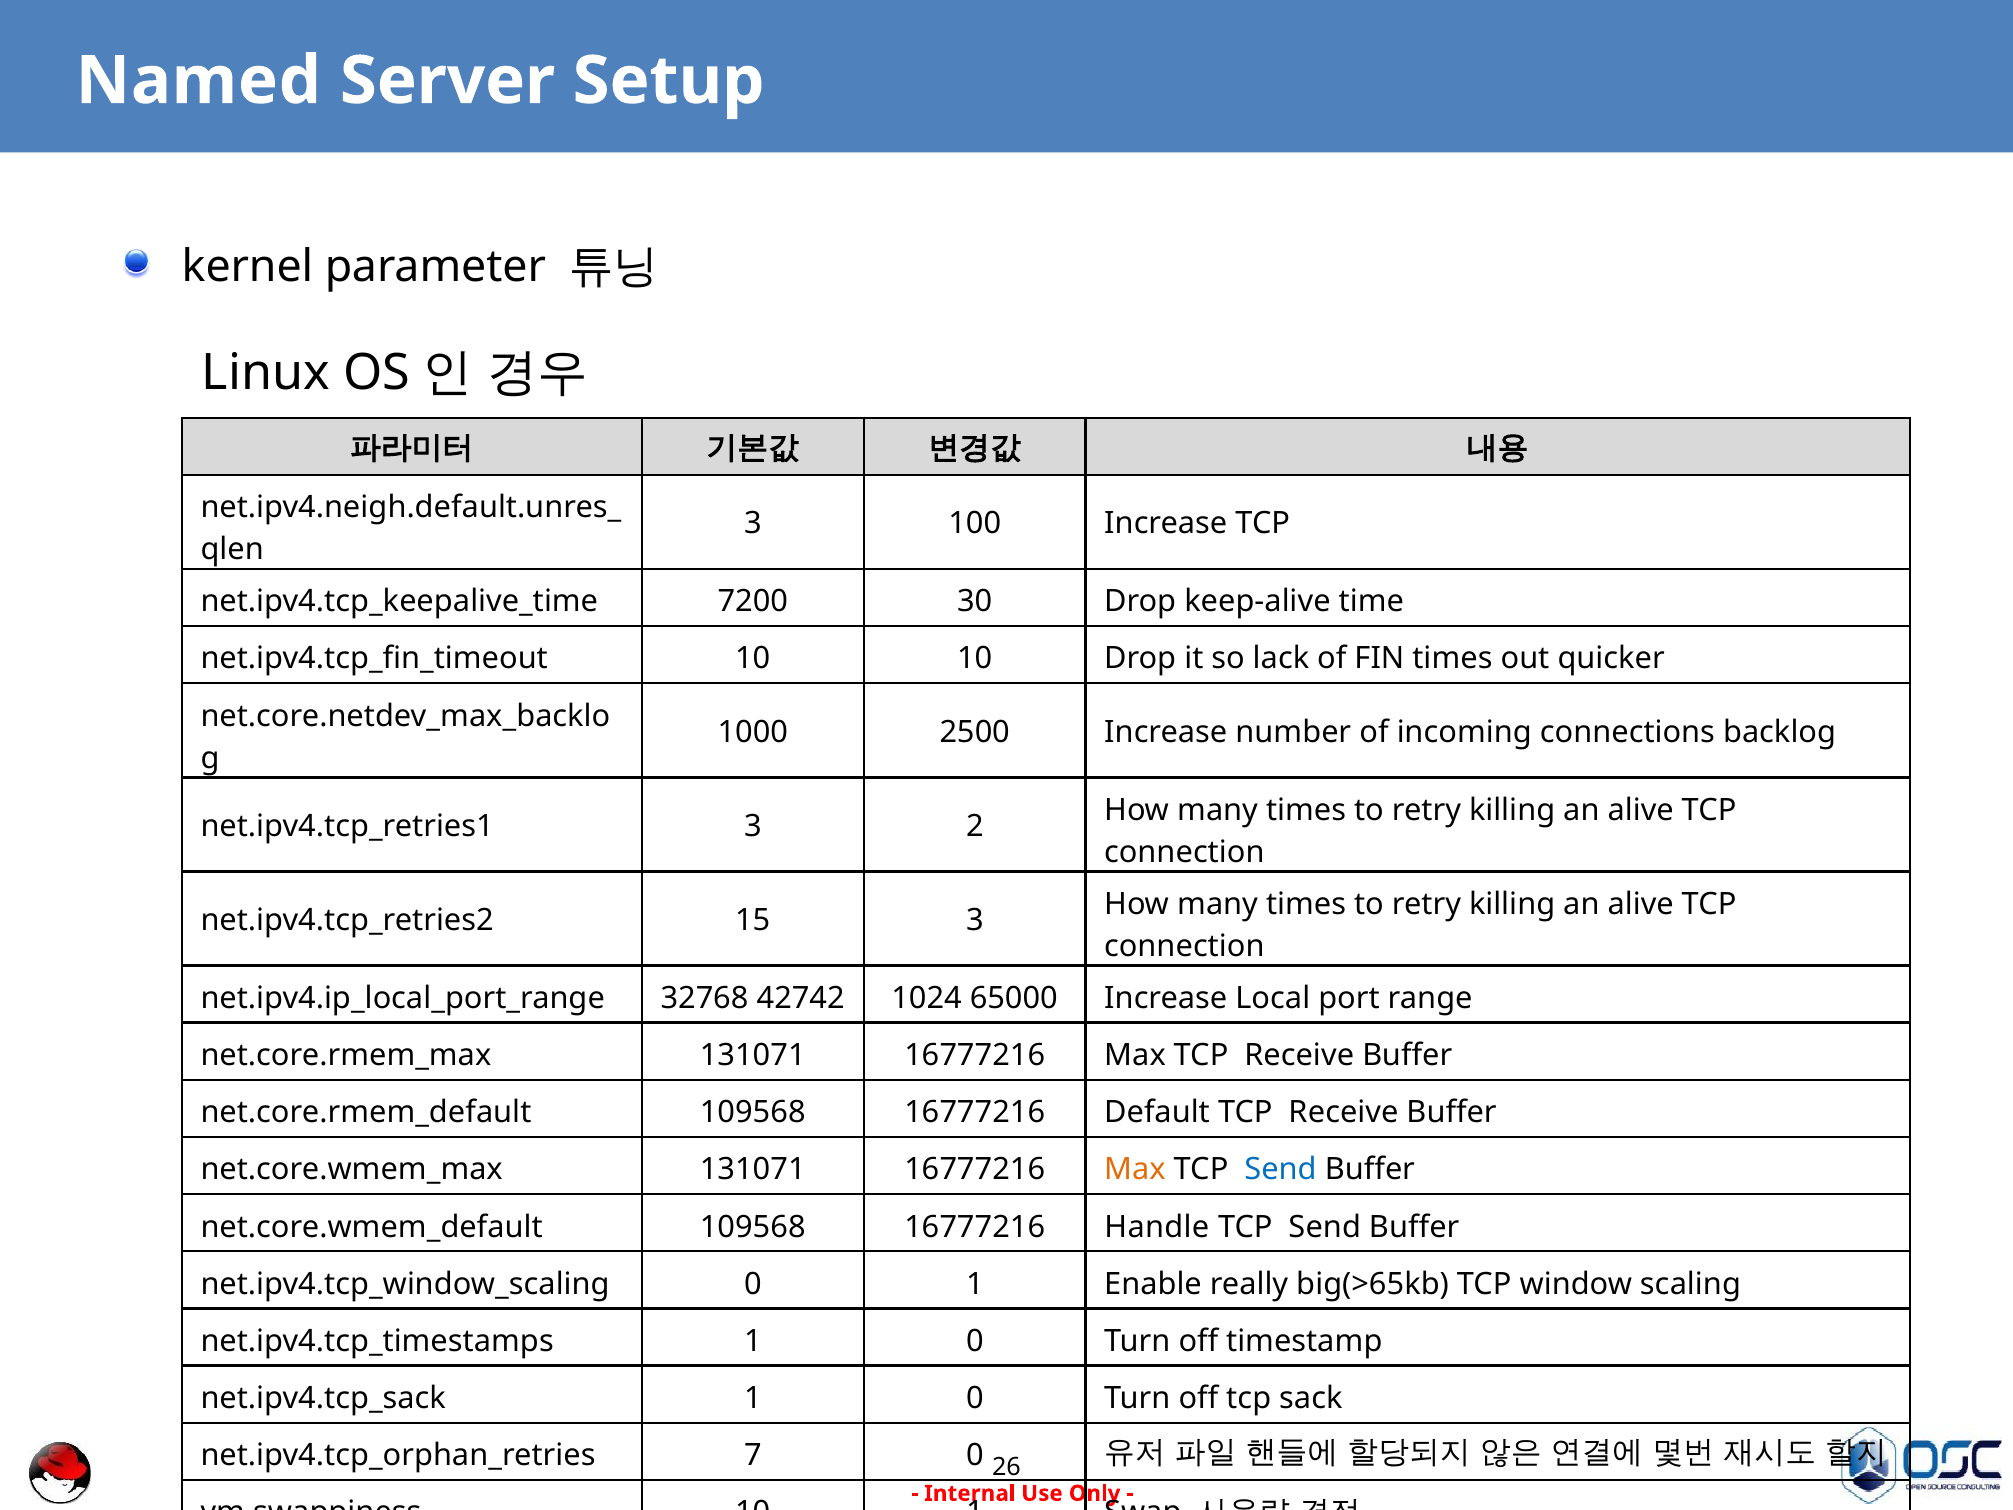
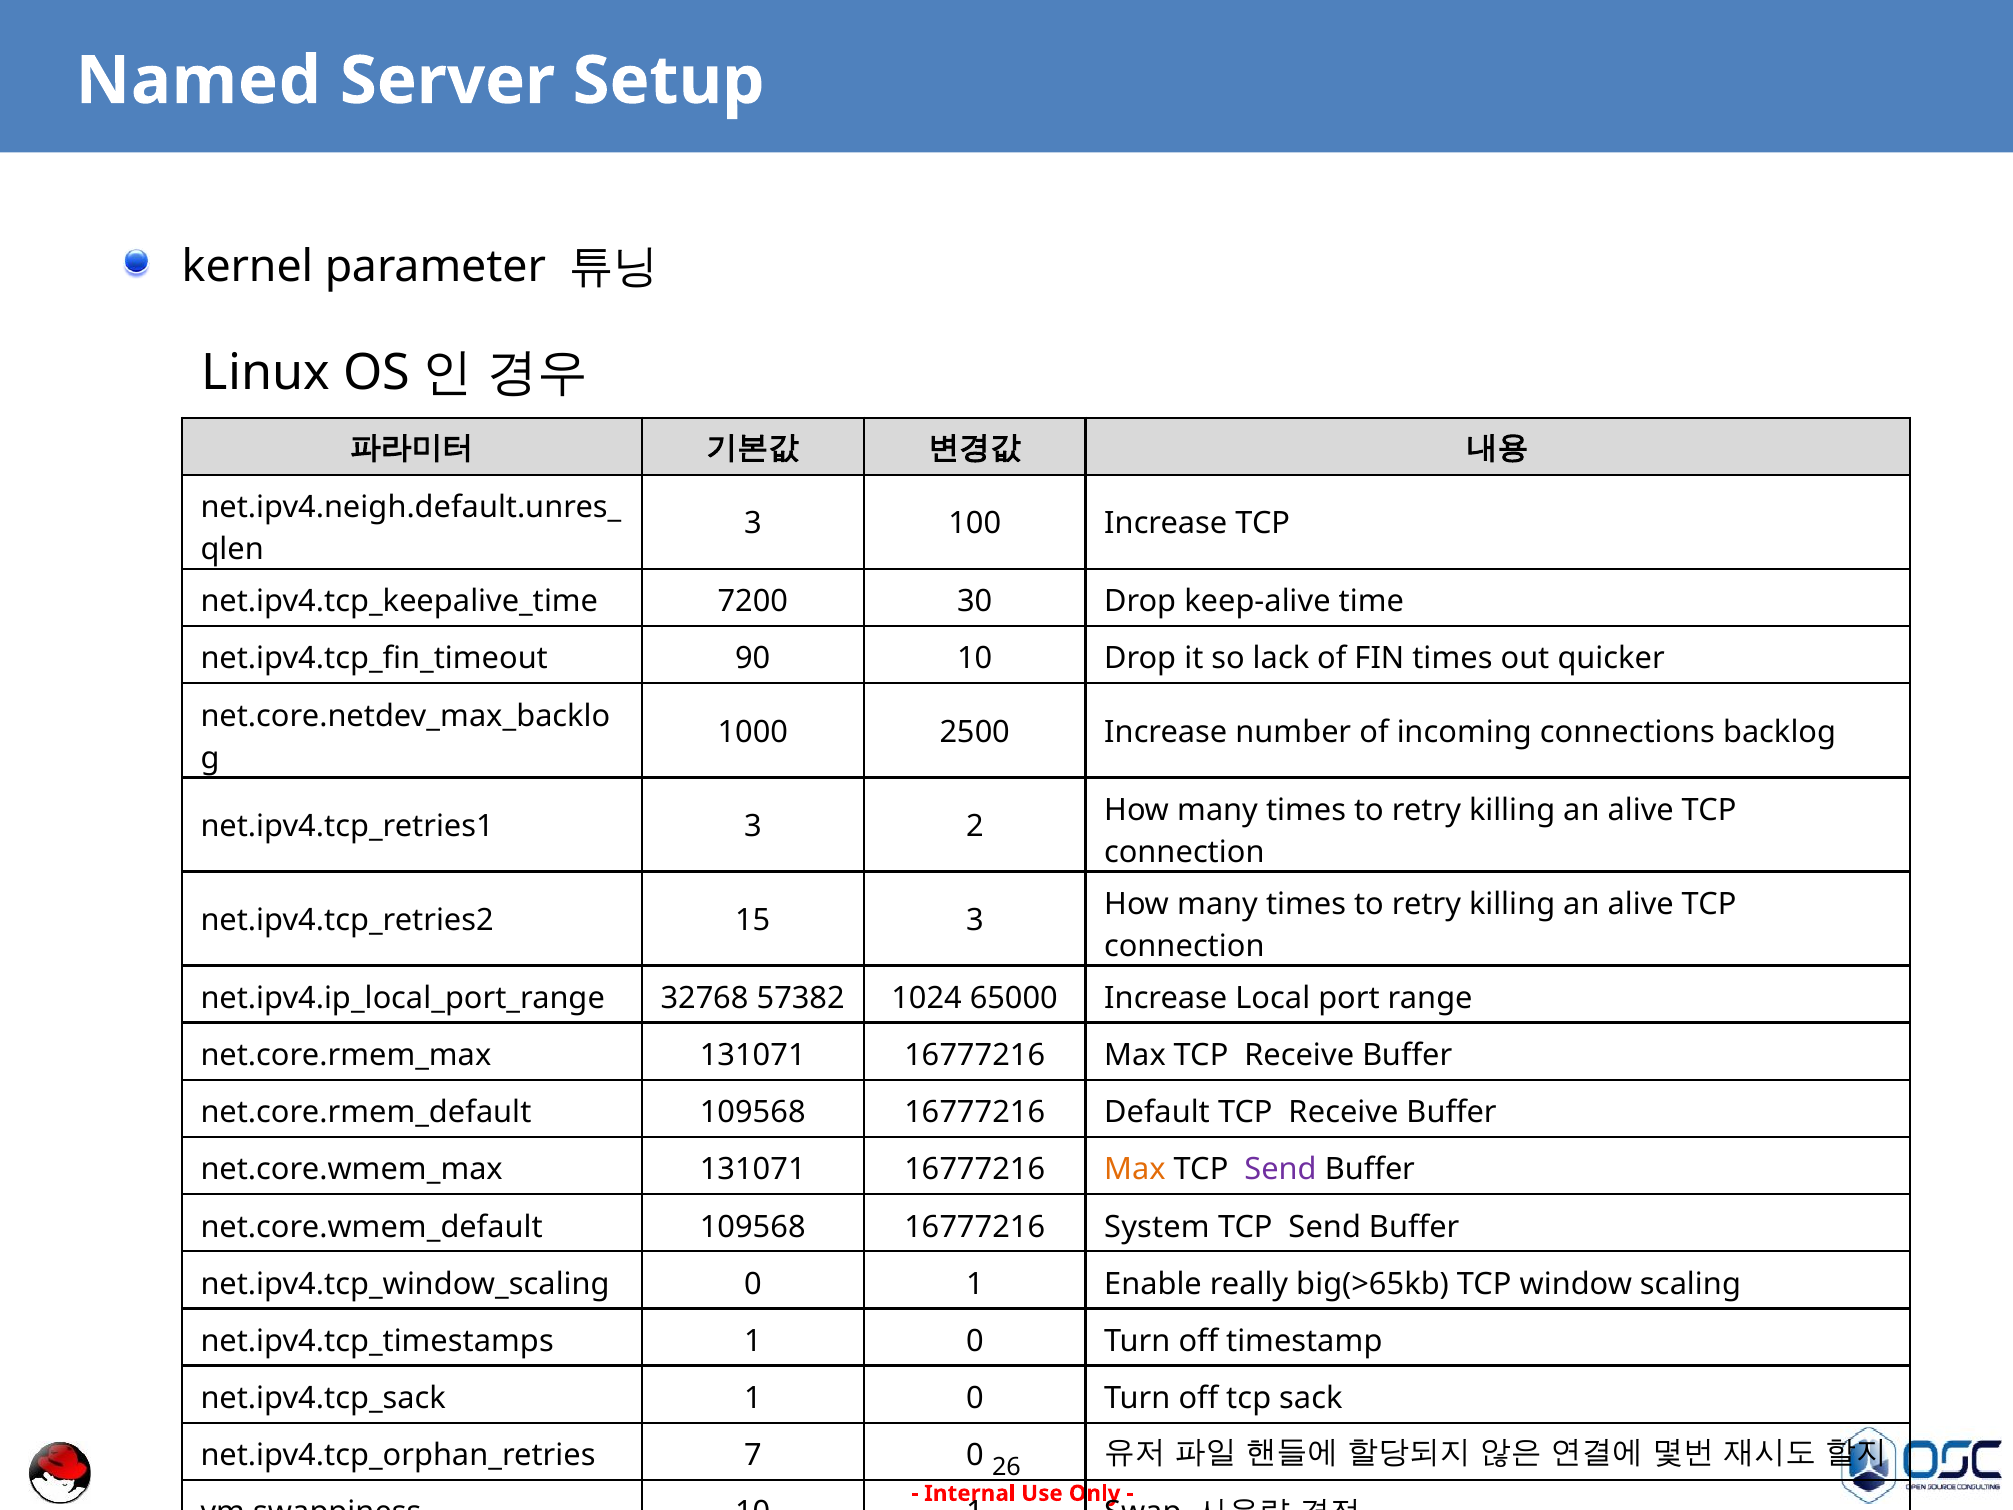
10 at (753, 659): 10 -> 90
42742: 42742 -> 57382
Send at (1280, 1170) colour: blue -> purple
Handle: Handle -> System
